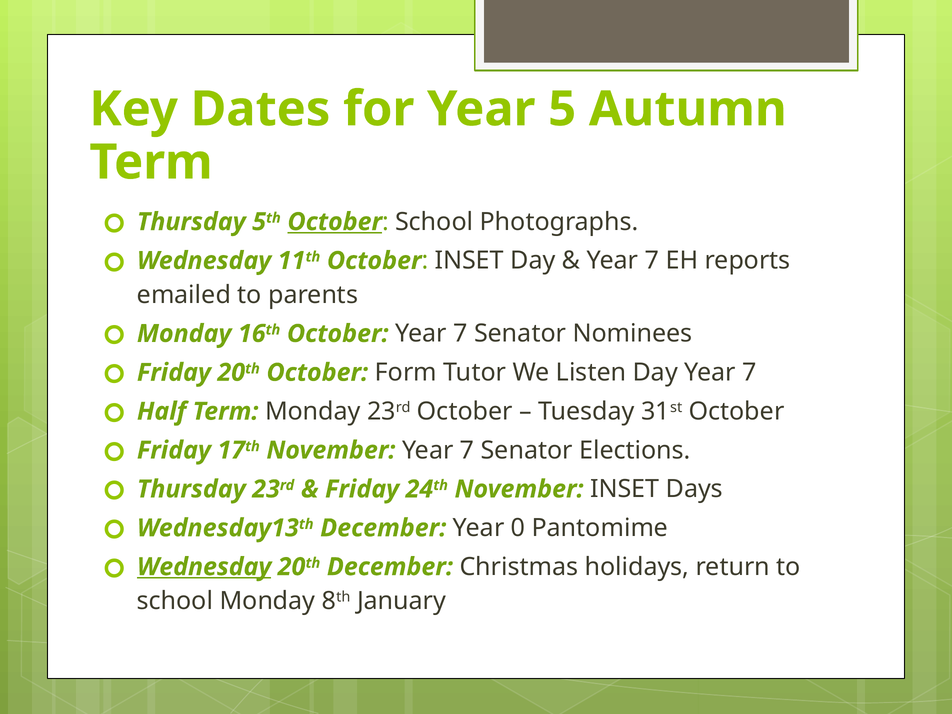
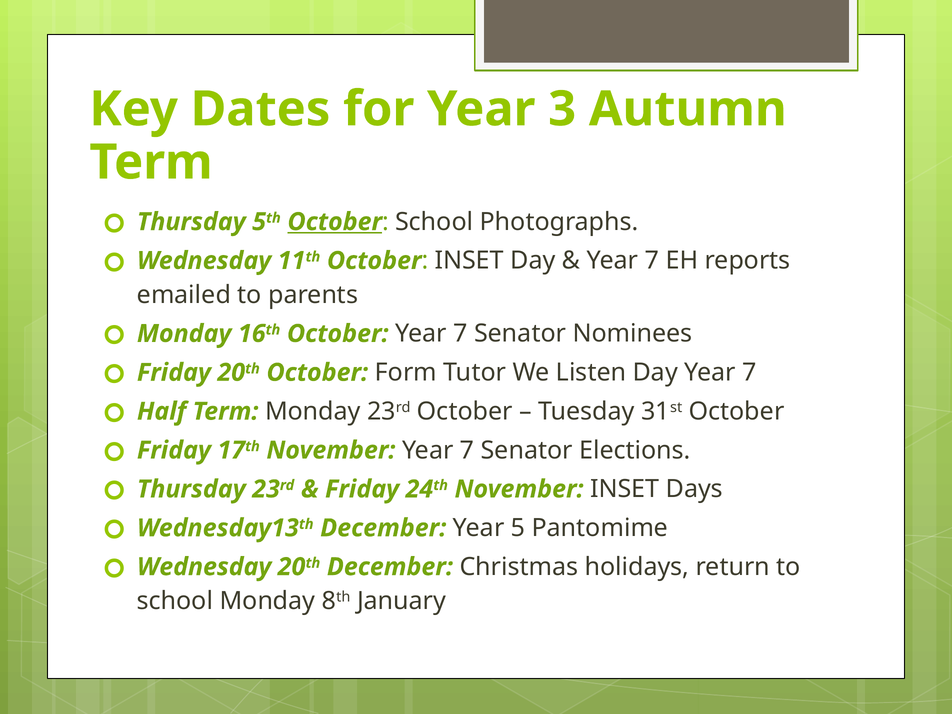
5: 5 -> 3
0: 0 -> 5
Wednesday at (204, 567) underline: present -> none
